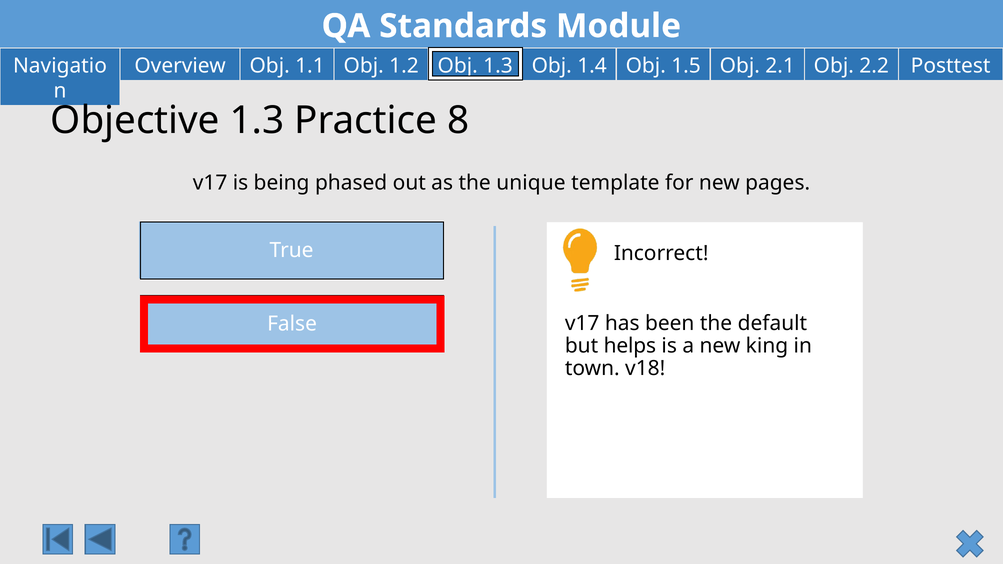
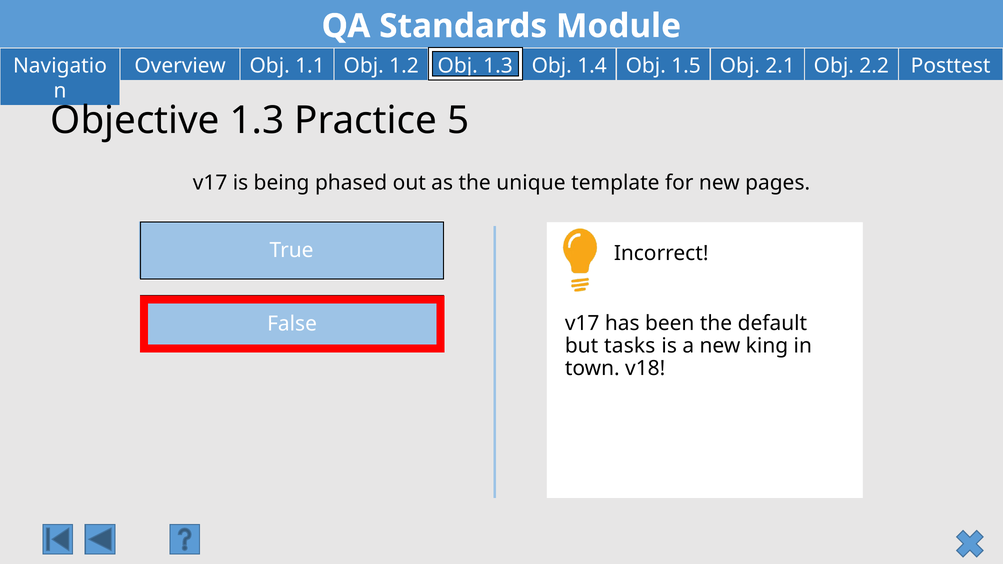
8: 8 -> 5
helps: helps -> tasks
